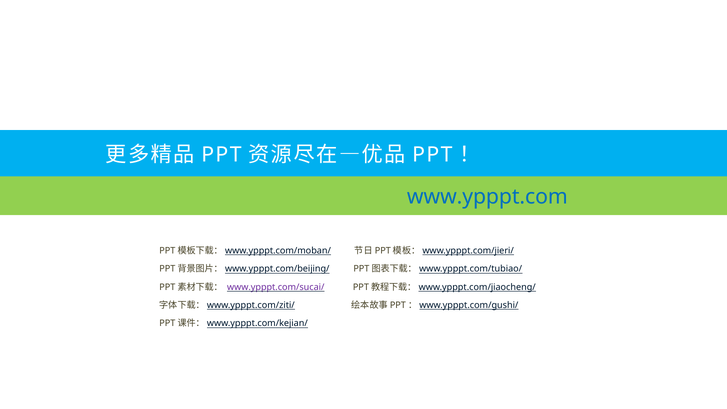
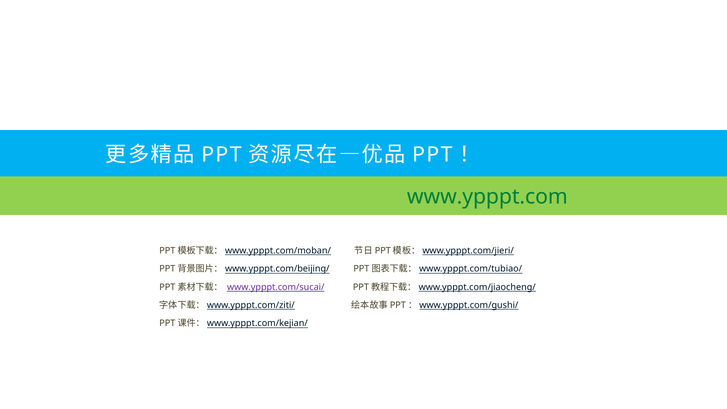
www.ypppt.com colour: blue -> green
